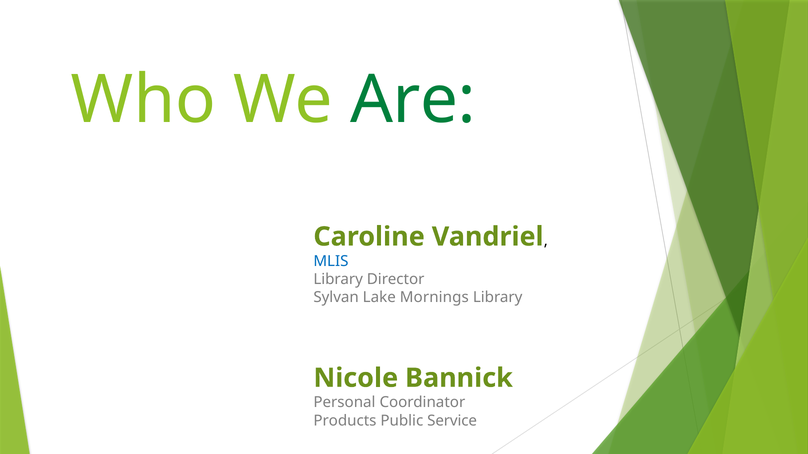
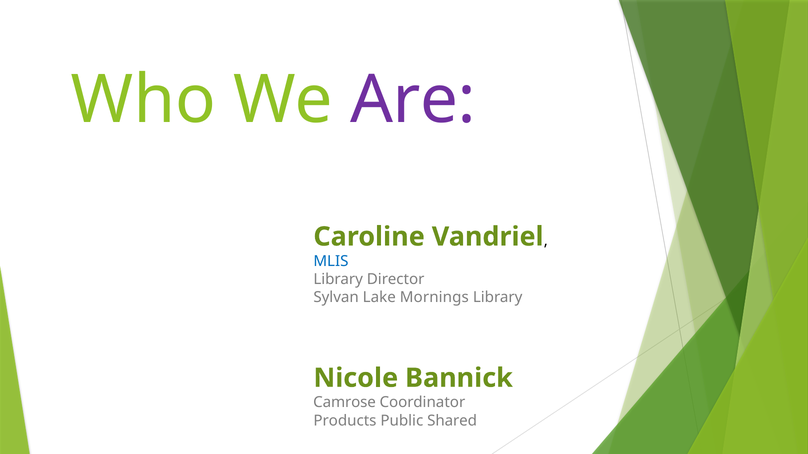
Are colour: green -> purple
Personal: Personal -> Camrose
Service: Service -> Shared
